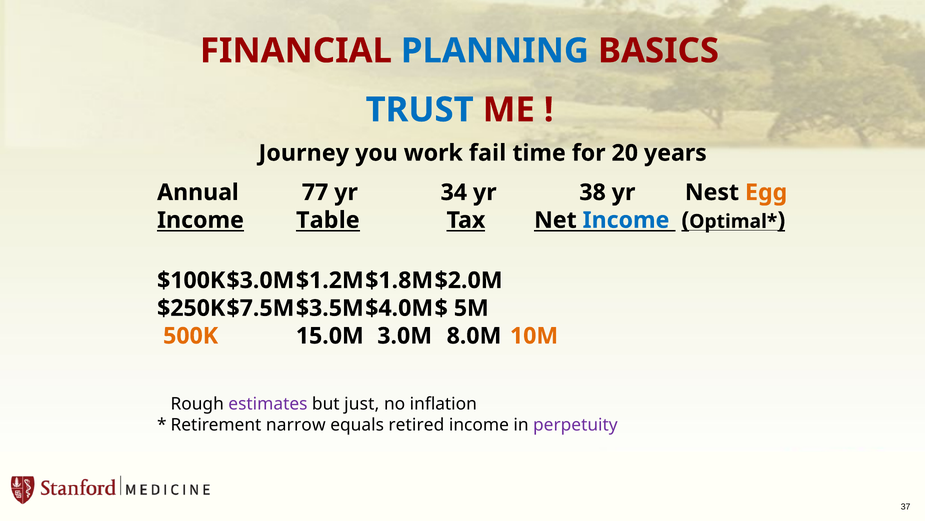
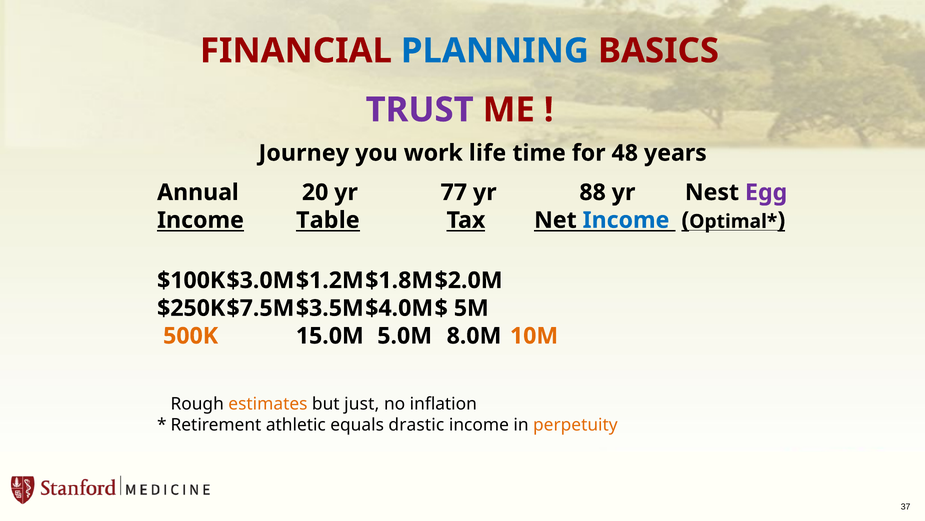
TRUST colour: blue -> purple
fail: fail -> life
20: 20 -> 48
77: 77 -> 20
34: 34 -> 77
38: 38 -> 88
Egg colour: orange -> purple
3.0M: 3.0M -> 5.0M
estimates colour: purple -> orange
narrow: narrow -> athletic
retired: retired -> drastic
perpetuity colour: purple -> orange
